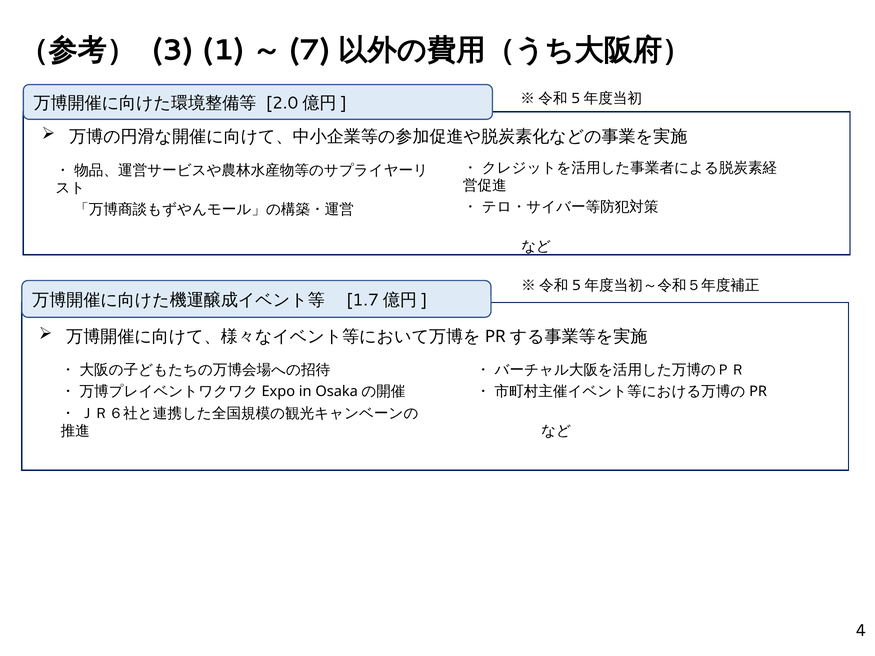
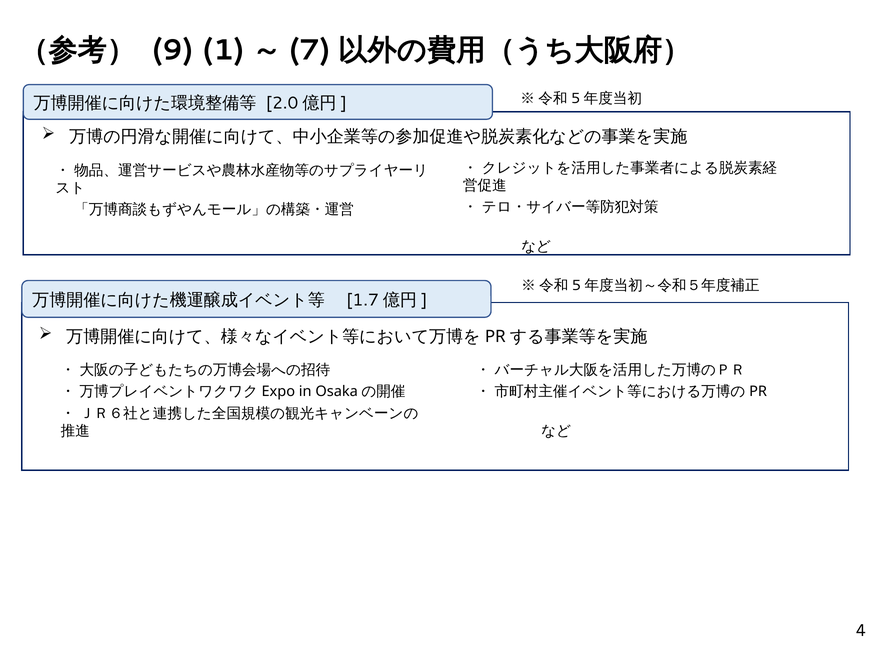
3: 3 -> 9
